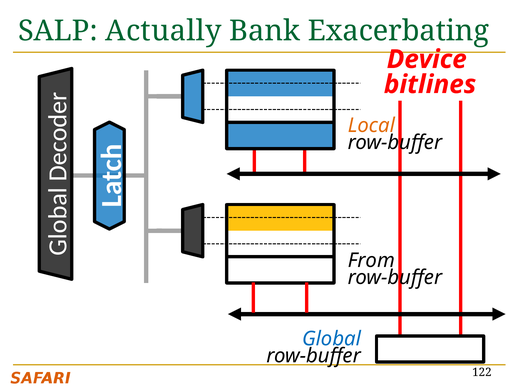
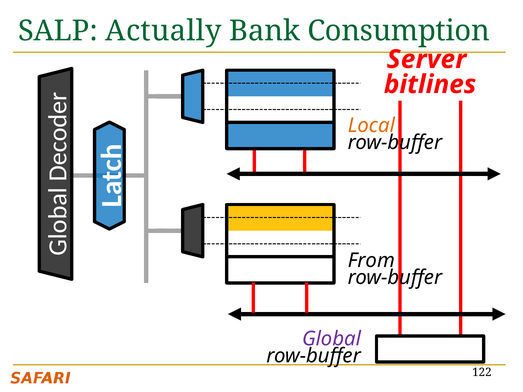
Exacerbating: Exacerbating -> Consumption
Device: Device -> Server
Global colour: blue -> purple
